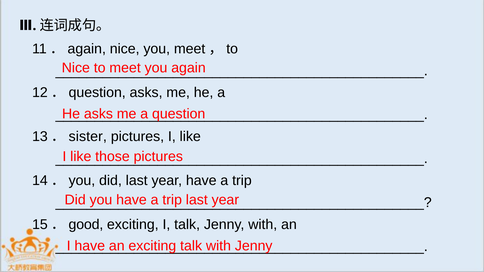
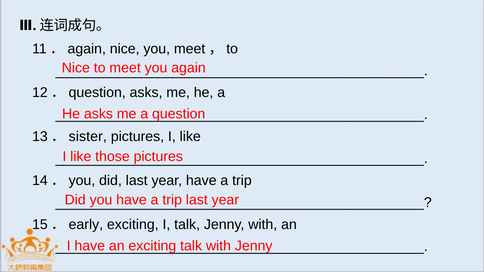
good: good -> early
